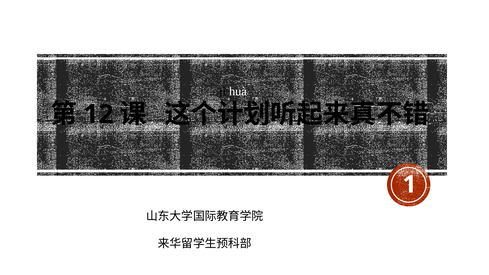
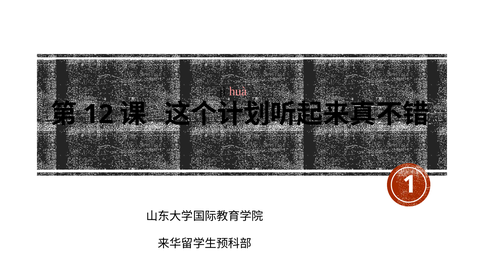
huà colour: white -> pink
